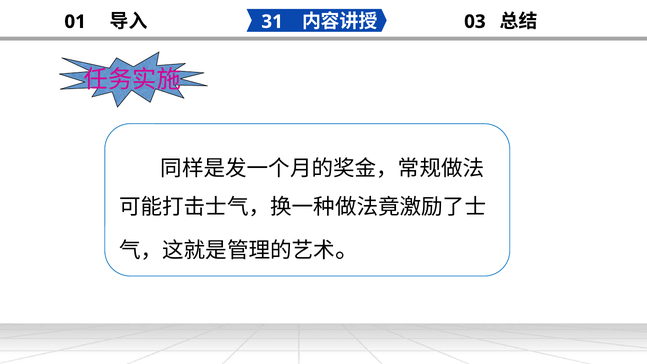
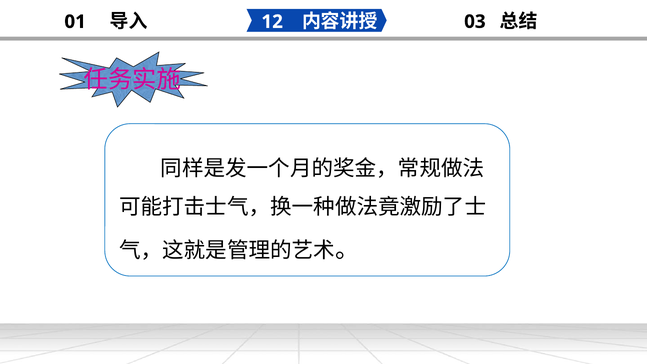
31: 31 -> 12
